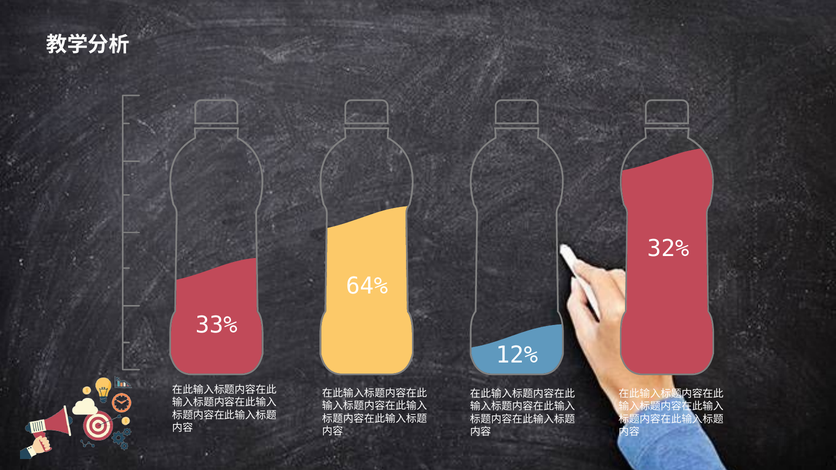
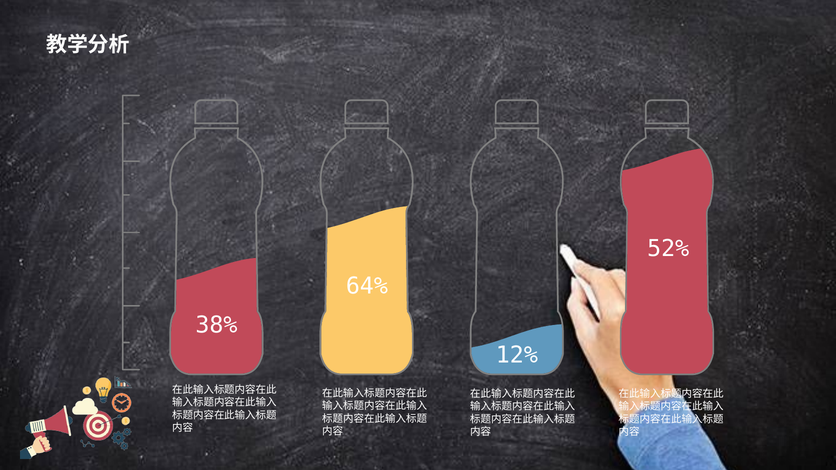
32%: 32% -> 52%
33%: 33% -> 38%
